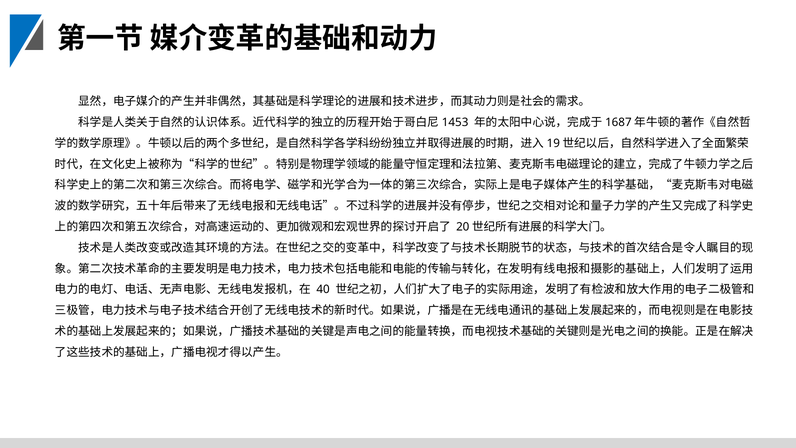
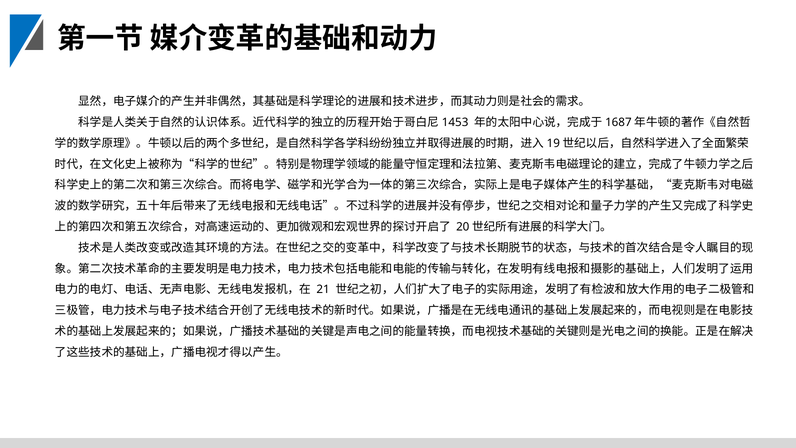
40: 40 -> 21
